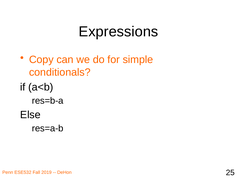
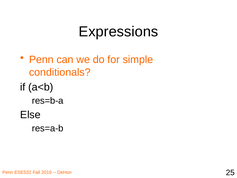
Copy at (41, 60): Copy -> Penn
